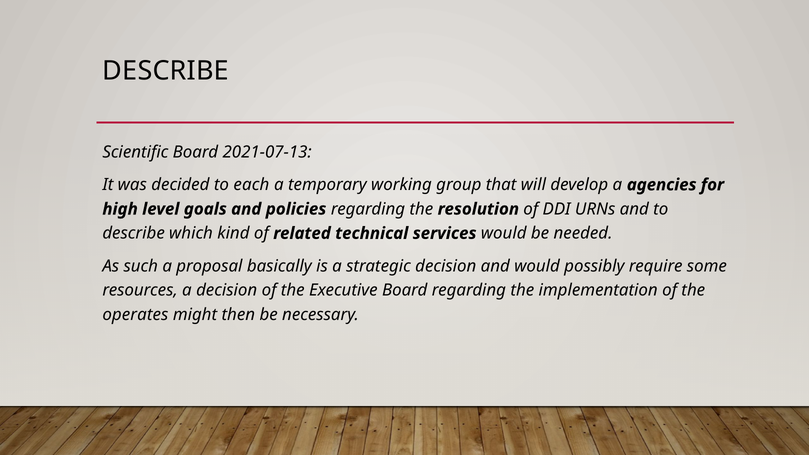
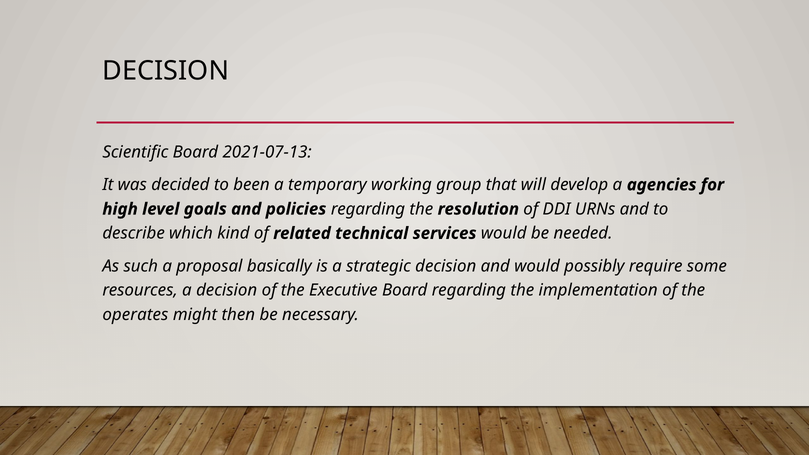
DESCRIBE at (166, 71): DESCRIBE -> DECISION
each: each -> been
